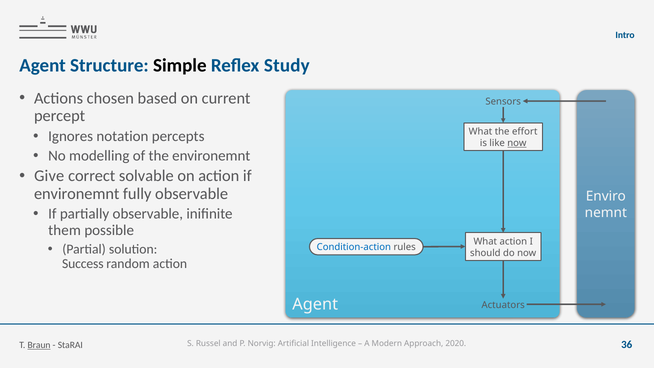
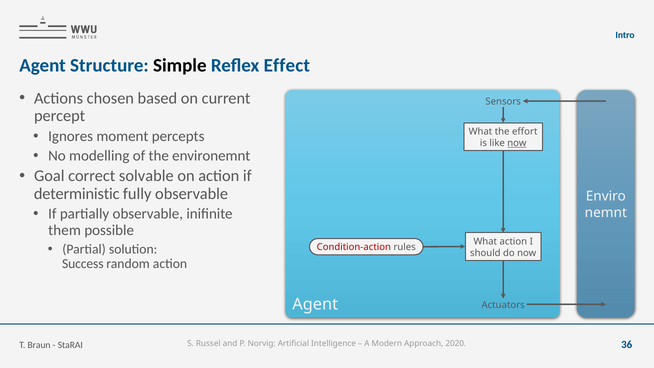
Study: Study -> Effect
notation: notation -> moment
Give: Give -> Goal
environemnt at (77, 194): environemnt -> deterministic
Condition-action colour: blue -> red
Braun underline: present -> none
